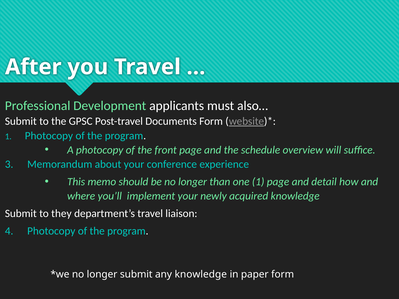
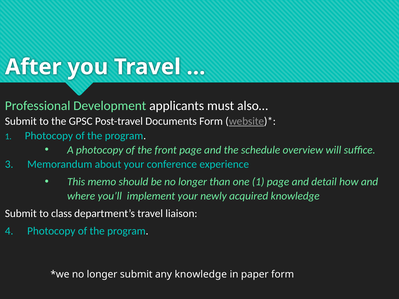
they: they -> class
